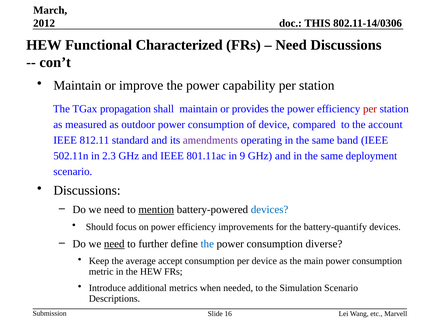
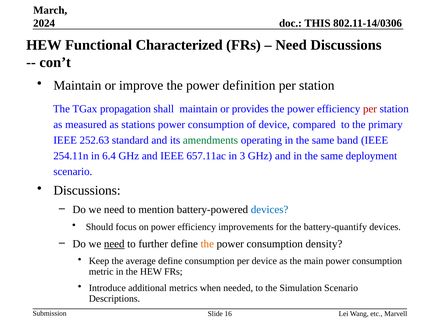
2012: 2012 -> 2024
capability: capability -> definition
outdoor: outdoor -> stations
account: account -> primary
812.11: 812.11 -> 252.63
amendments colour: purple -> green
502.11n: 502.11n -> 254.11n
2.3: 2.3 -> 6.4
801.11ac: 801.11ac -> 657.11ac
9: 9 -> 3
mention underline: present -> none
the at (207, 244) colour: blue -> orange
diverse: diverse -> density
average accept: accept -> define
